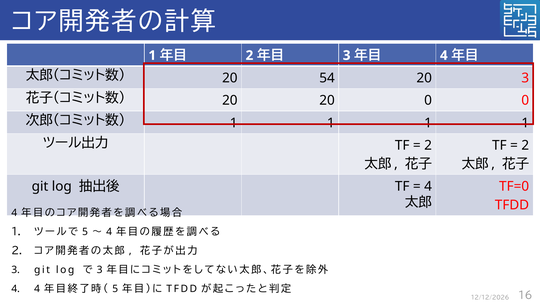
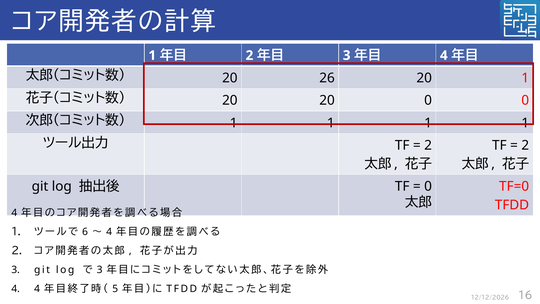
54: 54 -> 26
20 3: 3 -> 1
4 at (428, 186): 4 -> 0
5 at (85, 232): 5 -> 6
